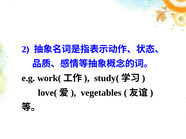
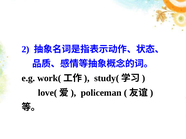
vegetables: vegetables -> policeman
